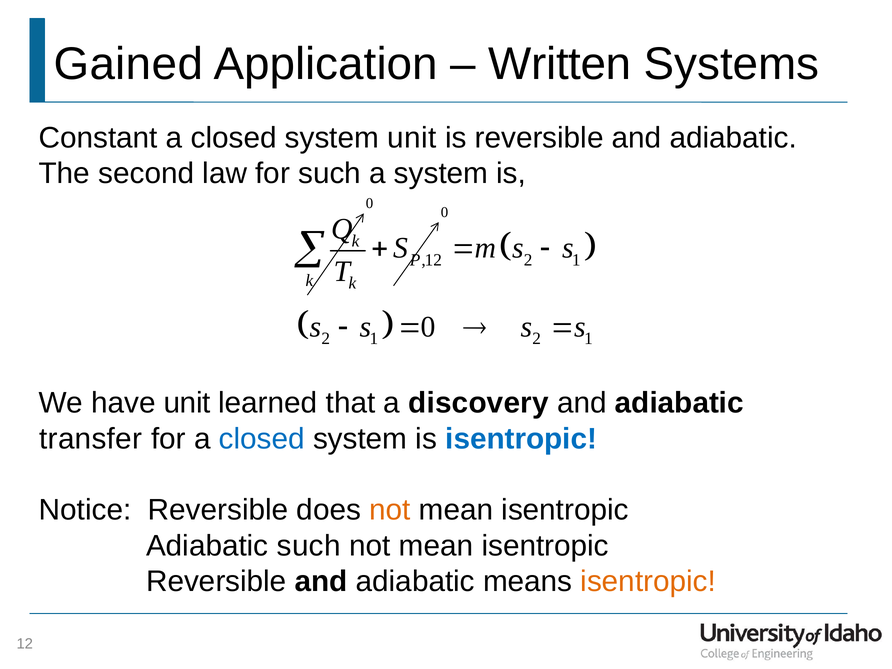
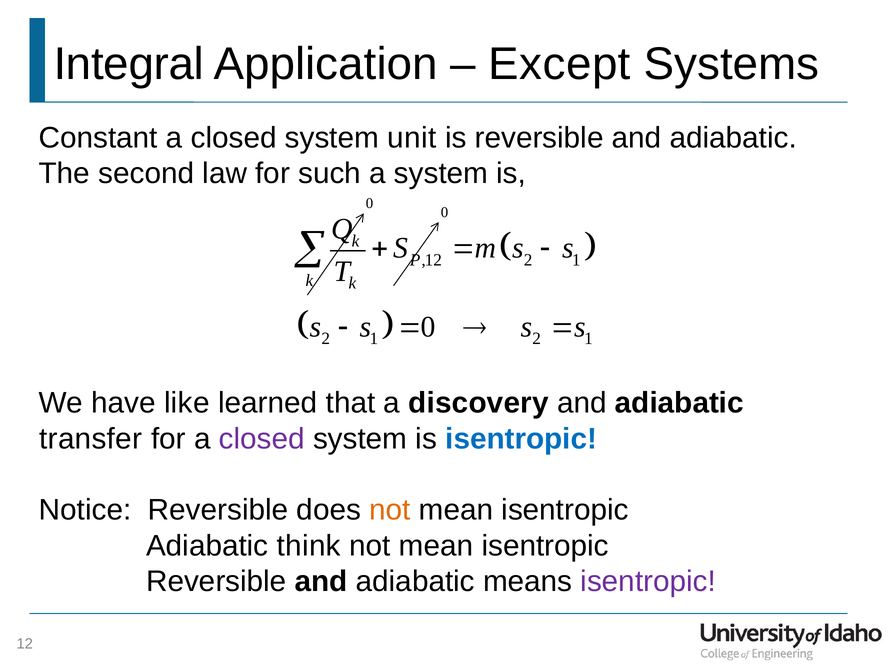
Gained: Gained -> Integral
Written: Written -> Except
have unit: unit -> like
closed at (262, 439) colour: blue -> purple
Adiabatic such: such -> think
isentropic at (648, 581) colour: orange -> purple
